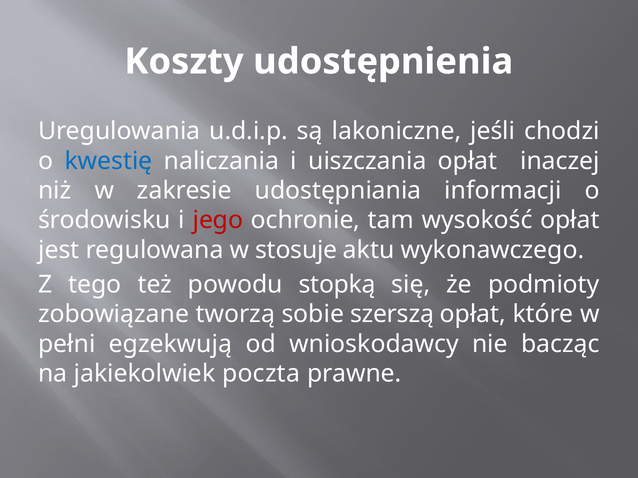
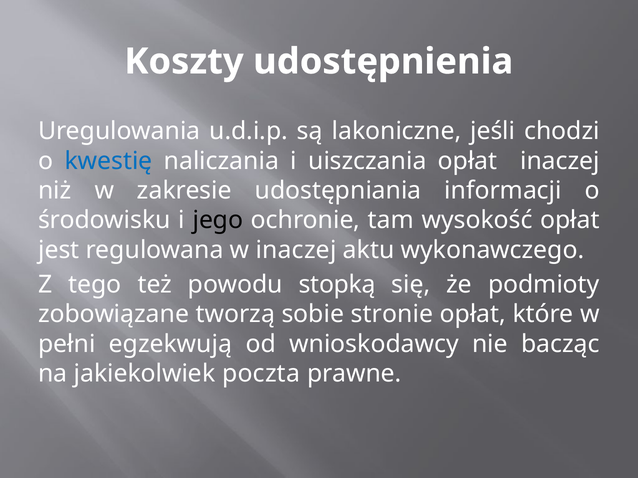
jego colour: red -> black
w stosuje: stosuje -> inaczej
szerszą: szerszą -> stronie
